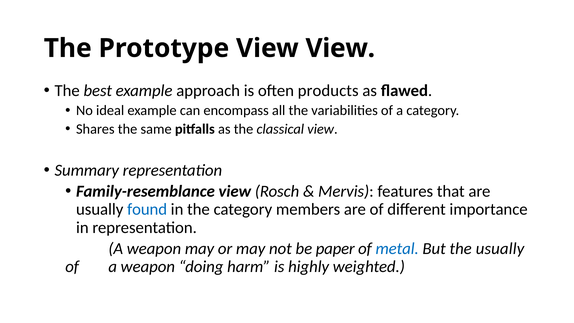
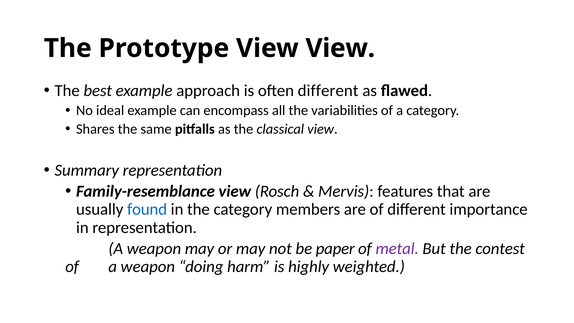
often products: products -> different
metal colour: blue -> purple
the usually: usually -> contest
